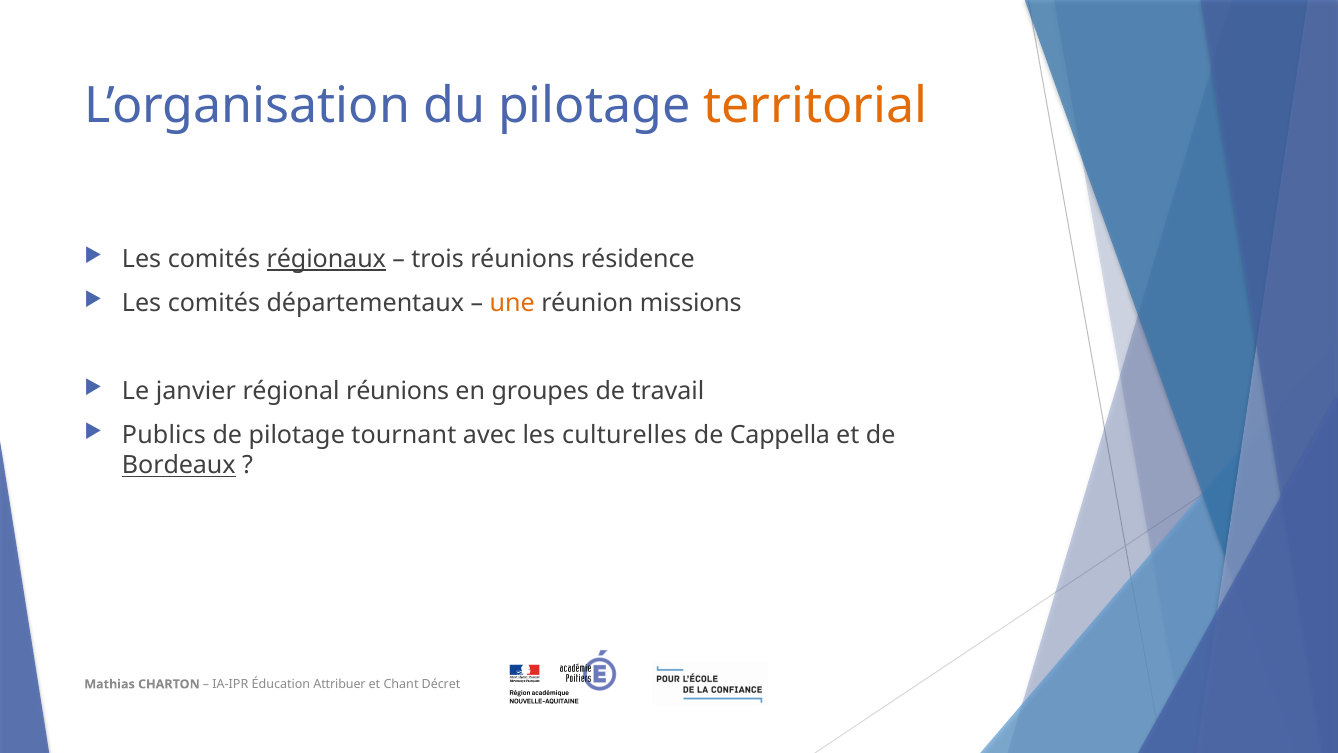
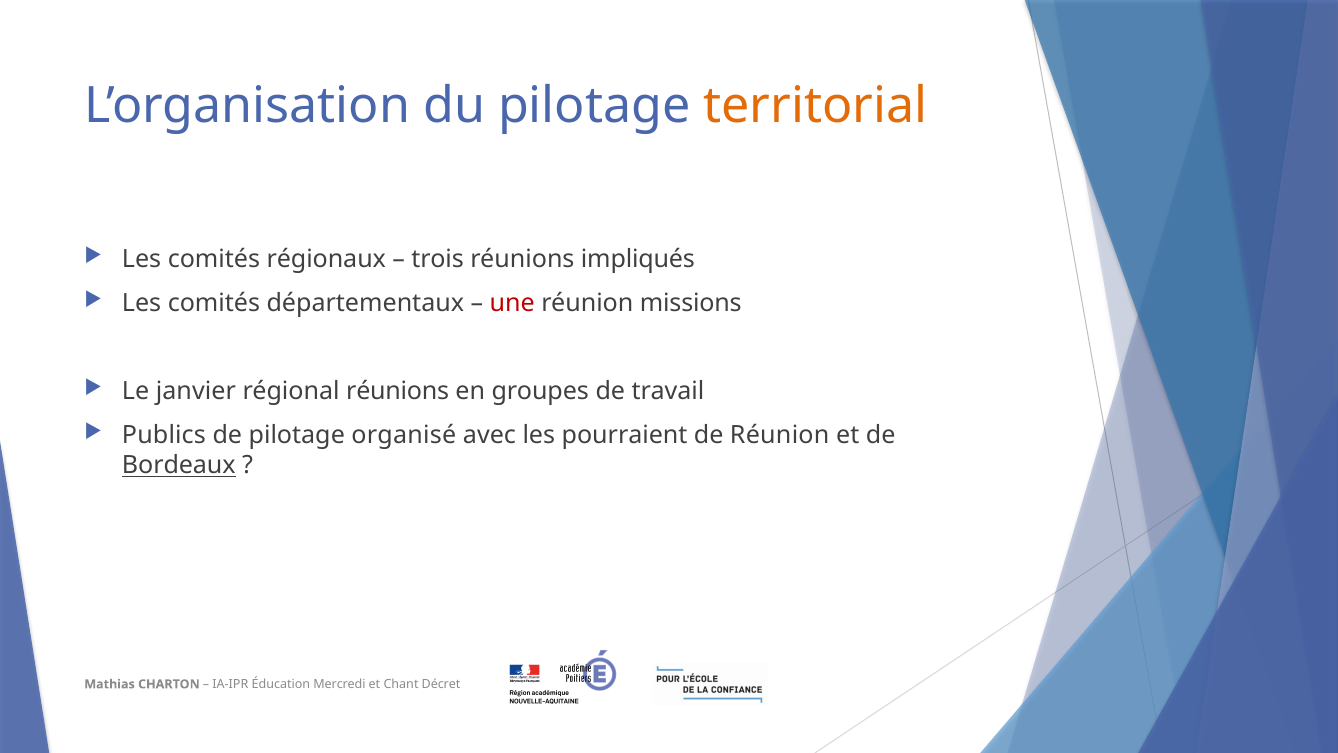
régionaux underline: present -> none
résidence: résidence -> impliqués
une colour: orange -> red
tournant: tournant -> organisé
culturelles: culturelles -> pourraient
de Cappella: Cappella -> Réunion
Attribuer: Attribuer -> Mercredi
